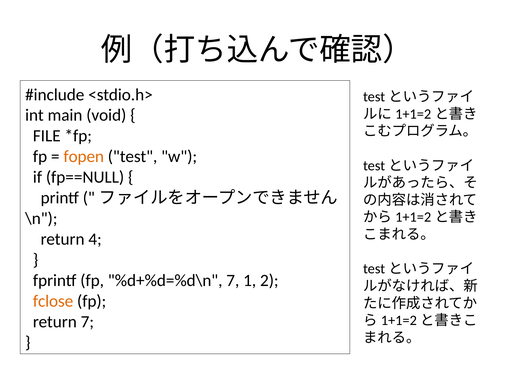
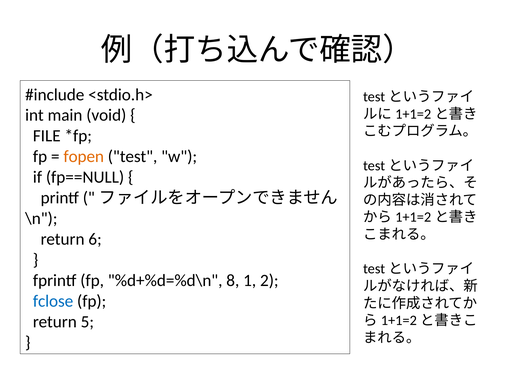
4: 4 -> 6
%d+%d=%d\n 7: 7 -> 8
fclose colour: orange -> blue
return 7: 7 -> 5
